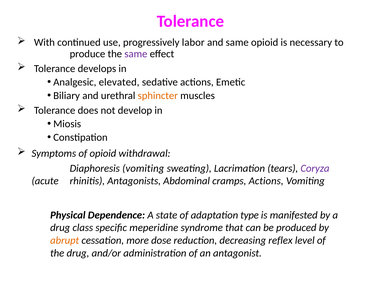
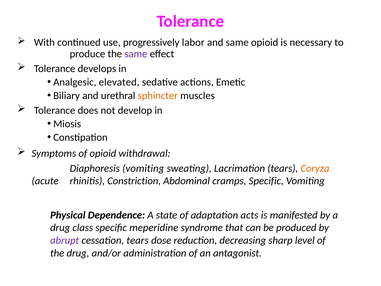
Coryza colour: purple -> orange
Antagonists: Antagonists -> Constriction
cramps Actions: Actions -> Specific
type: type -> acts
abrupt colour: orange -> purple
cessation more: more -> tears
reflex: reflex -> sharp
